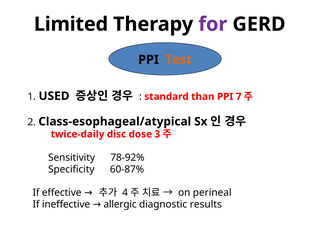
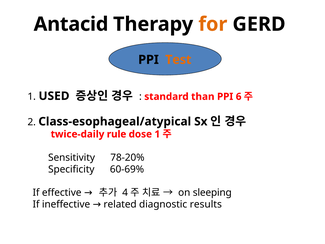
Limited: Limited -> Antacid
for colour: purple -> orange
7: 7 -> 6
disc: disc -> rule
dose 3: 3 -> 1
78-92%: 78-92% -> 78-20%
60-87%: 60-87% -> 60-69%
perineal: perineal -> sleeping
allergic: allergic -> related
